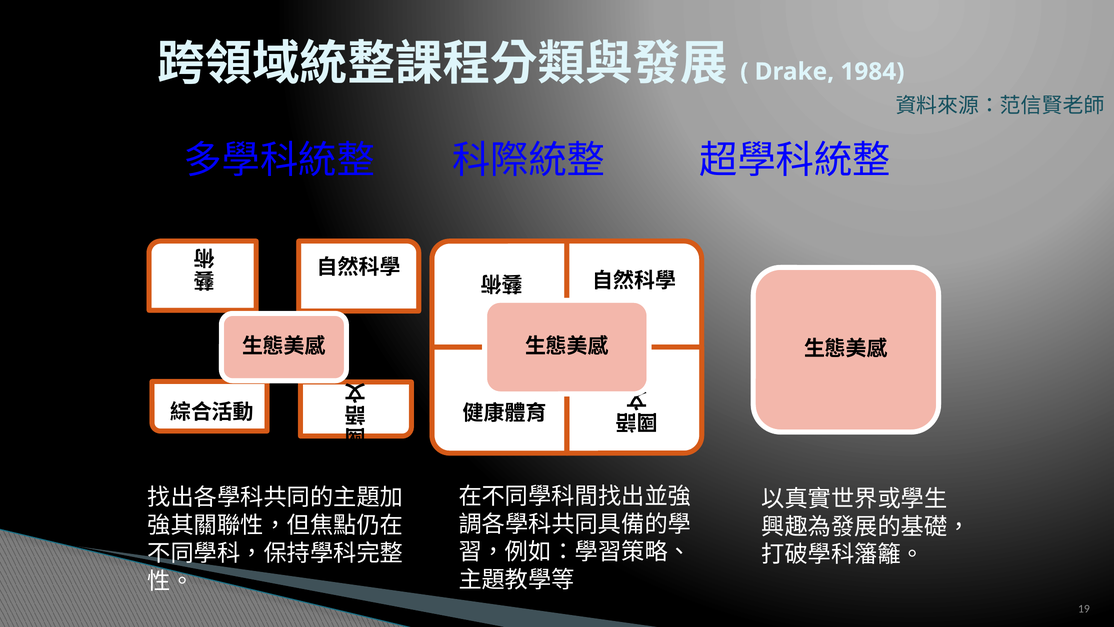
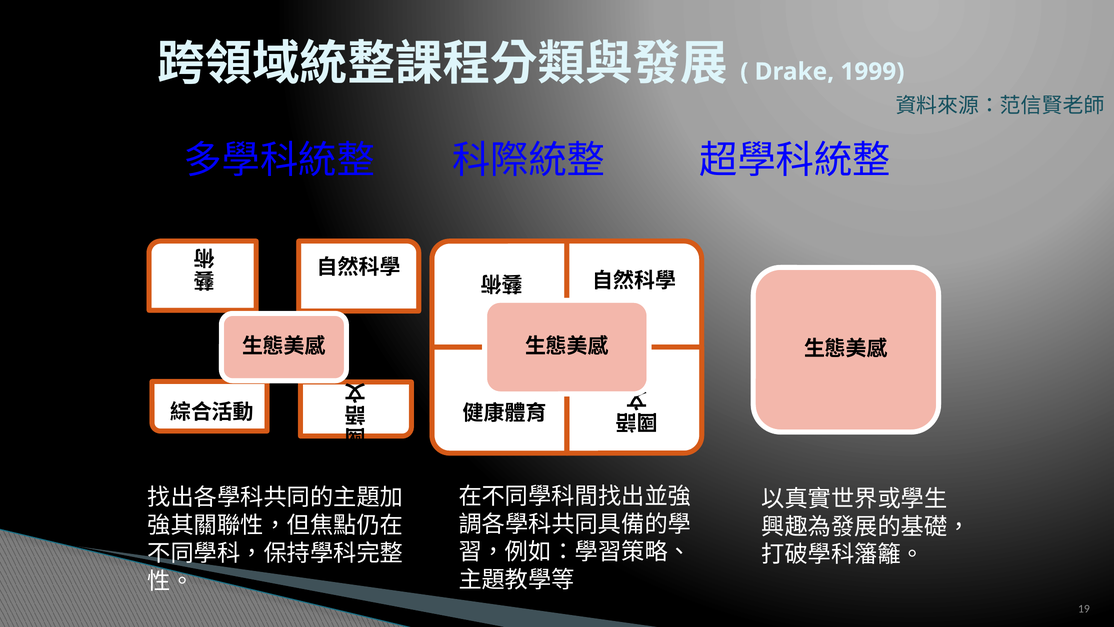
1984: 1984 -> 1999
